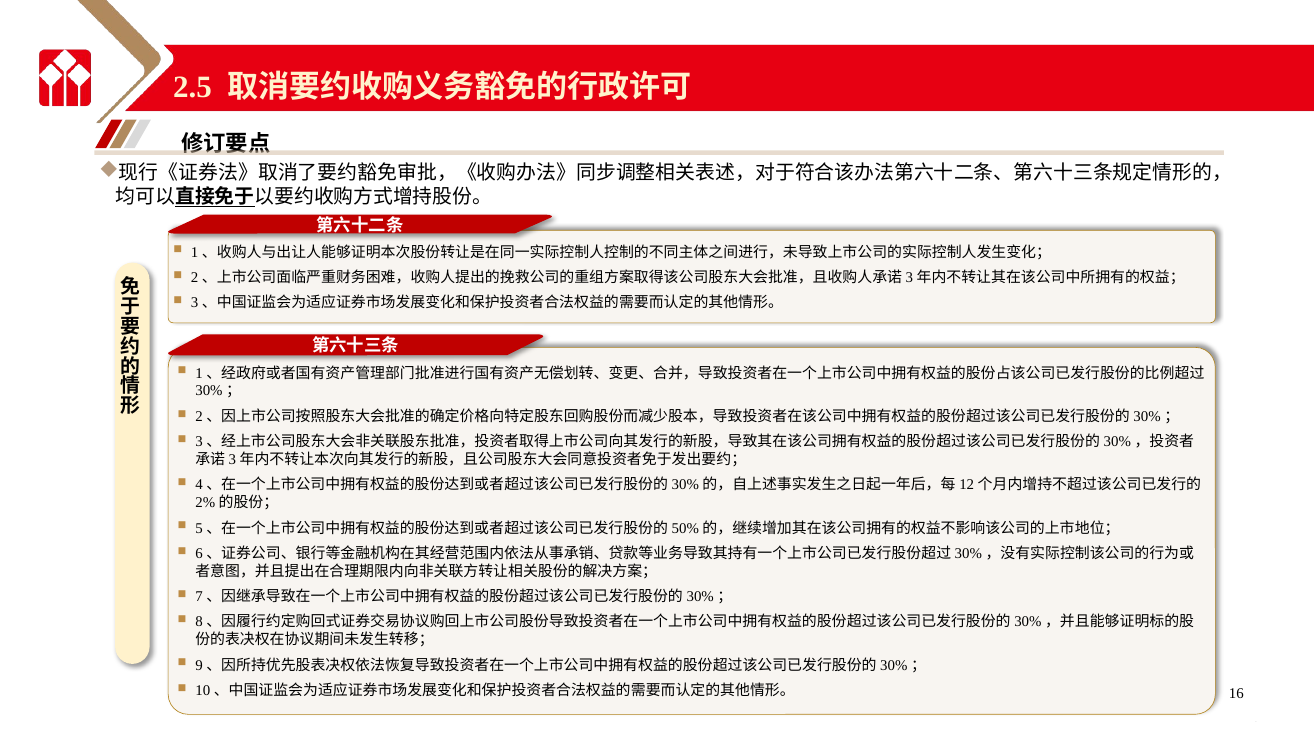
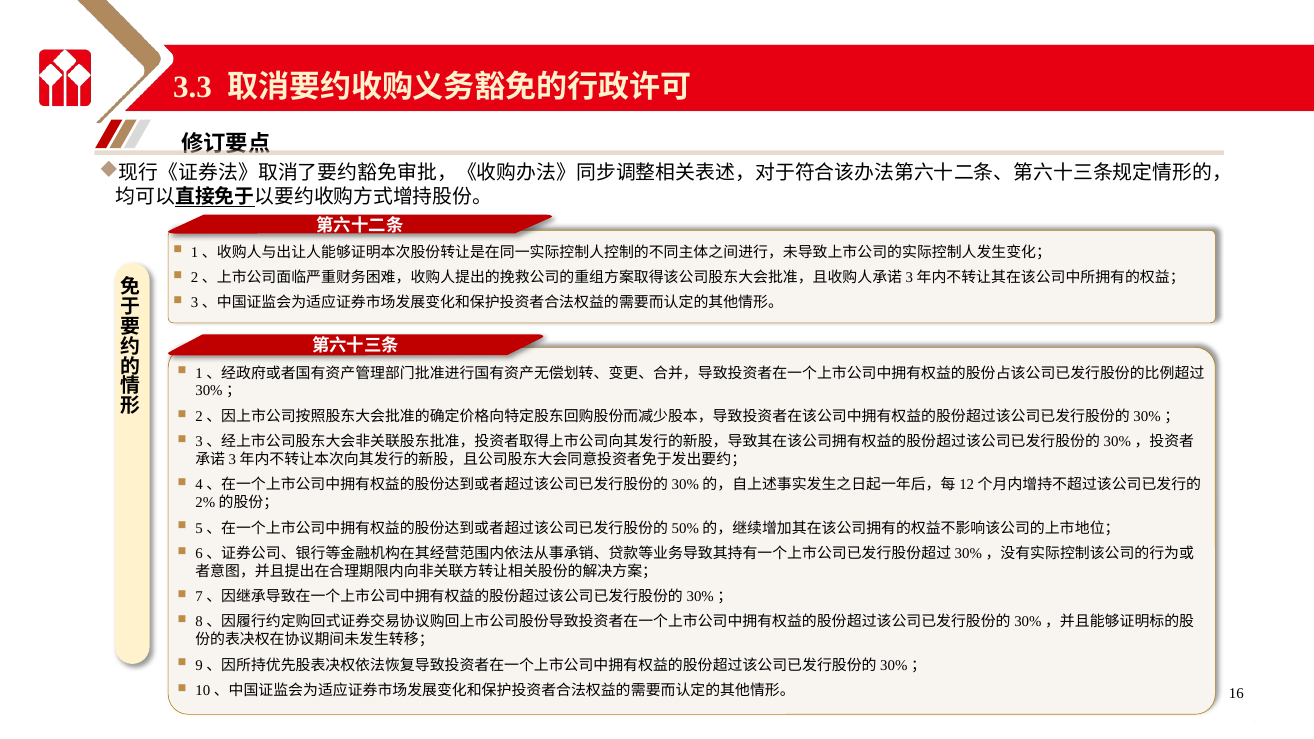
2.5: 2.5 -> 3.3
